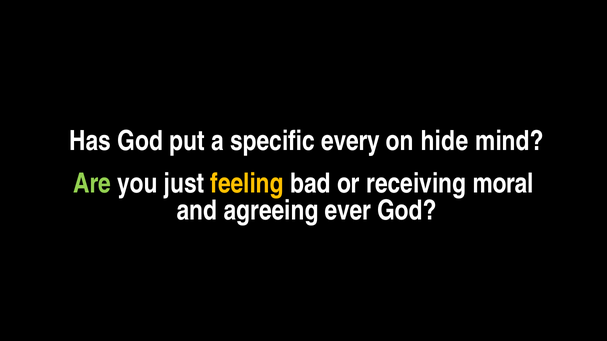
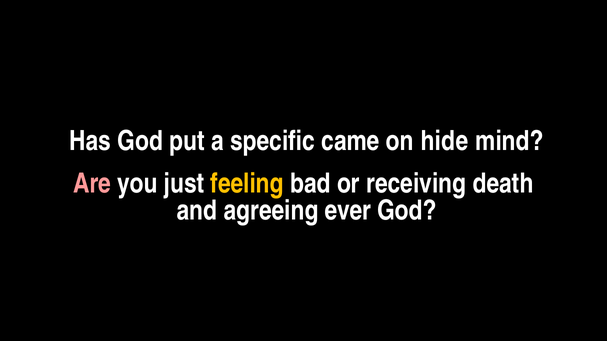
every: every -> came
Are colour: light green -> pink
moral: moral -> death
